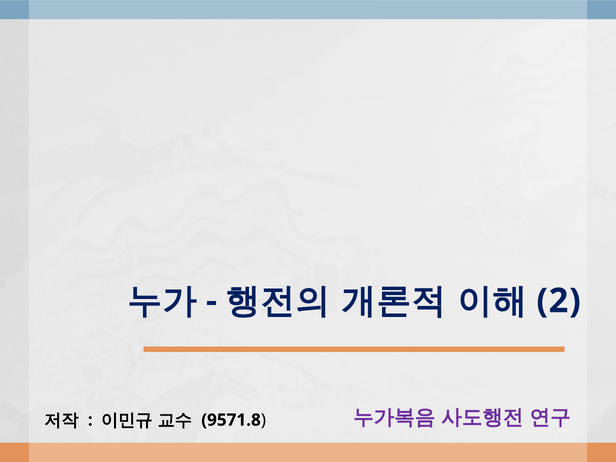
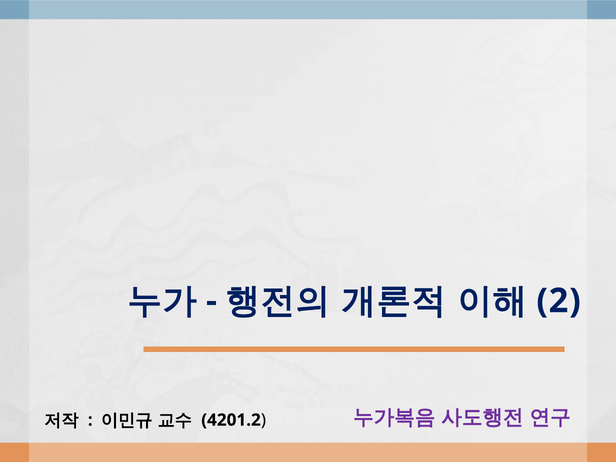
9571.8: 9571.8 -> 4201.2
